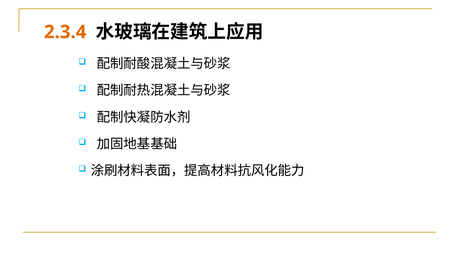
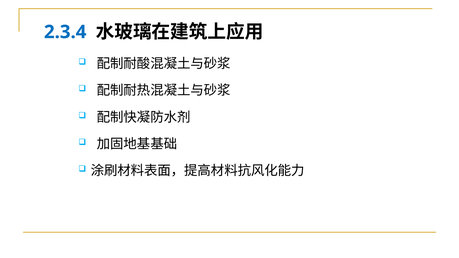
2.3.4 colour: orange -> blue
